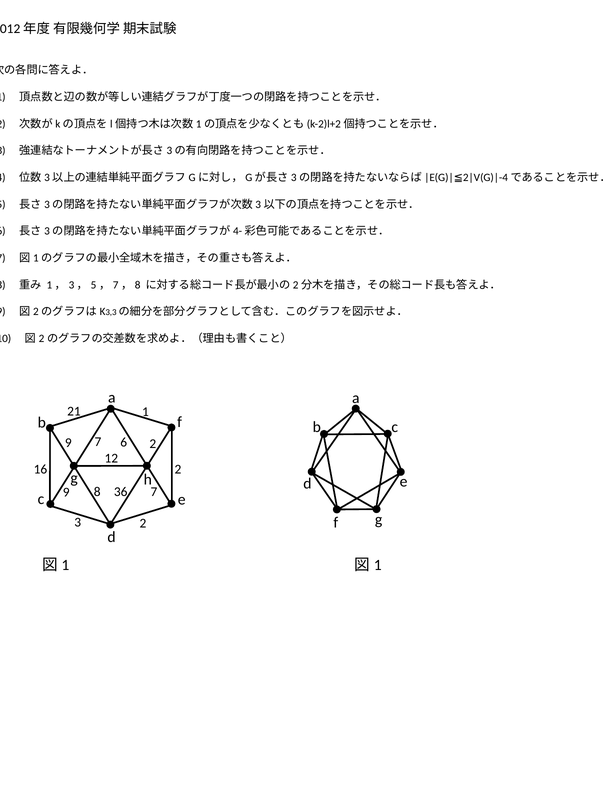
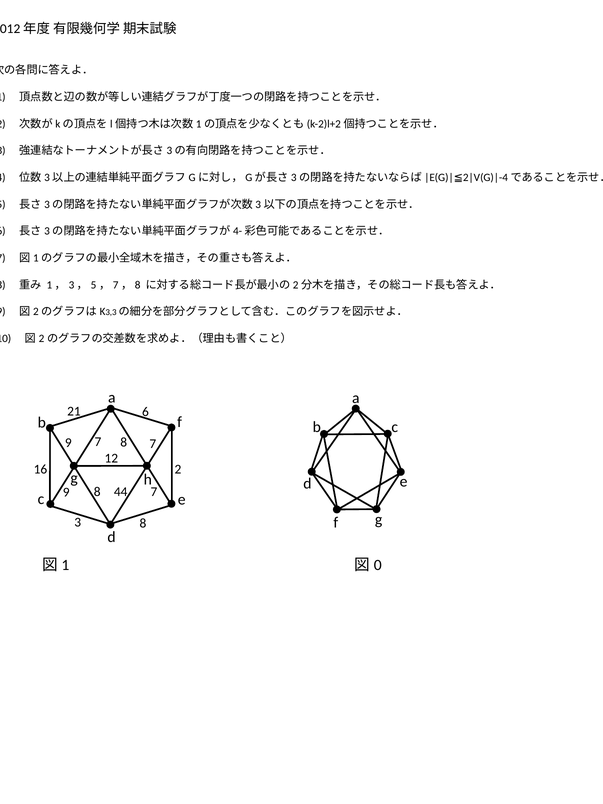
21 1: 1 -> 6
7 6: 6 -> 8
9 2: 2 -> 7
36: 36 -> 44
3 2: 2 -> 8
1 at (378, 565): 1 -> 0
